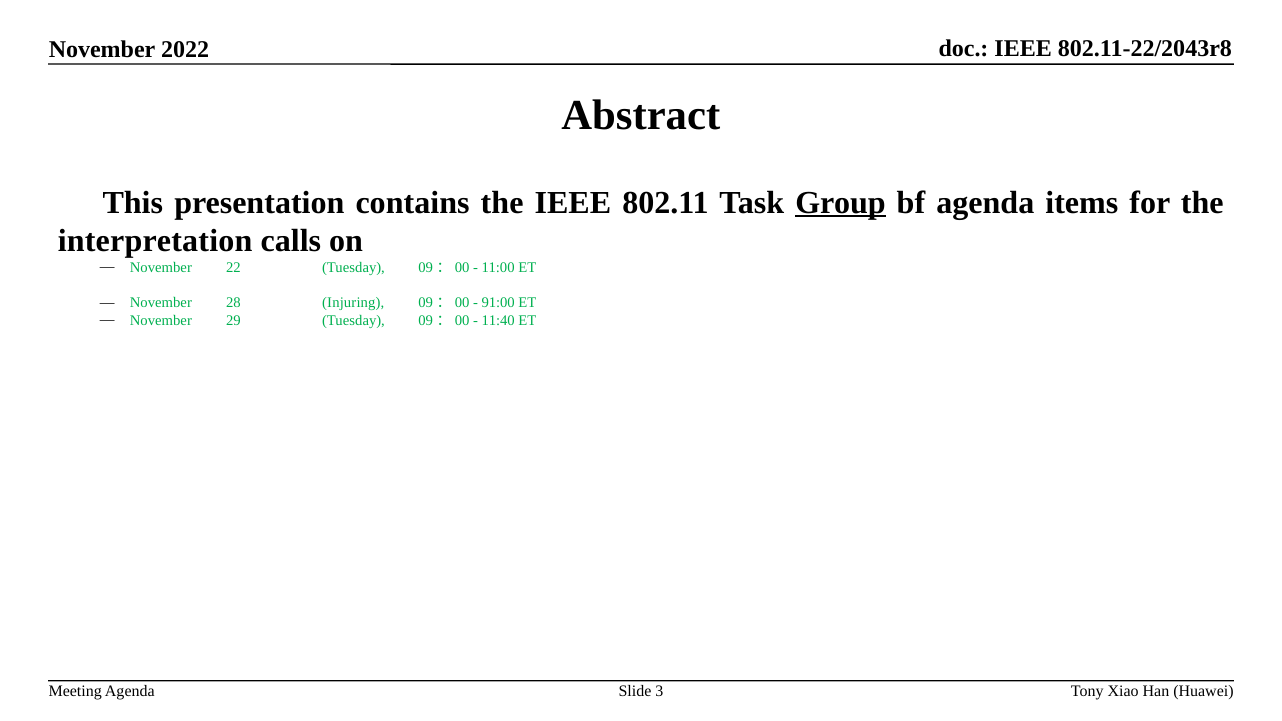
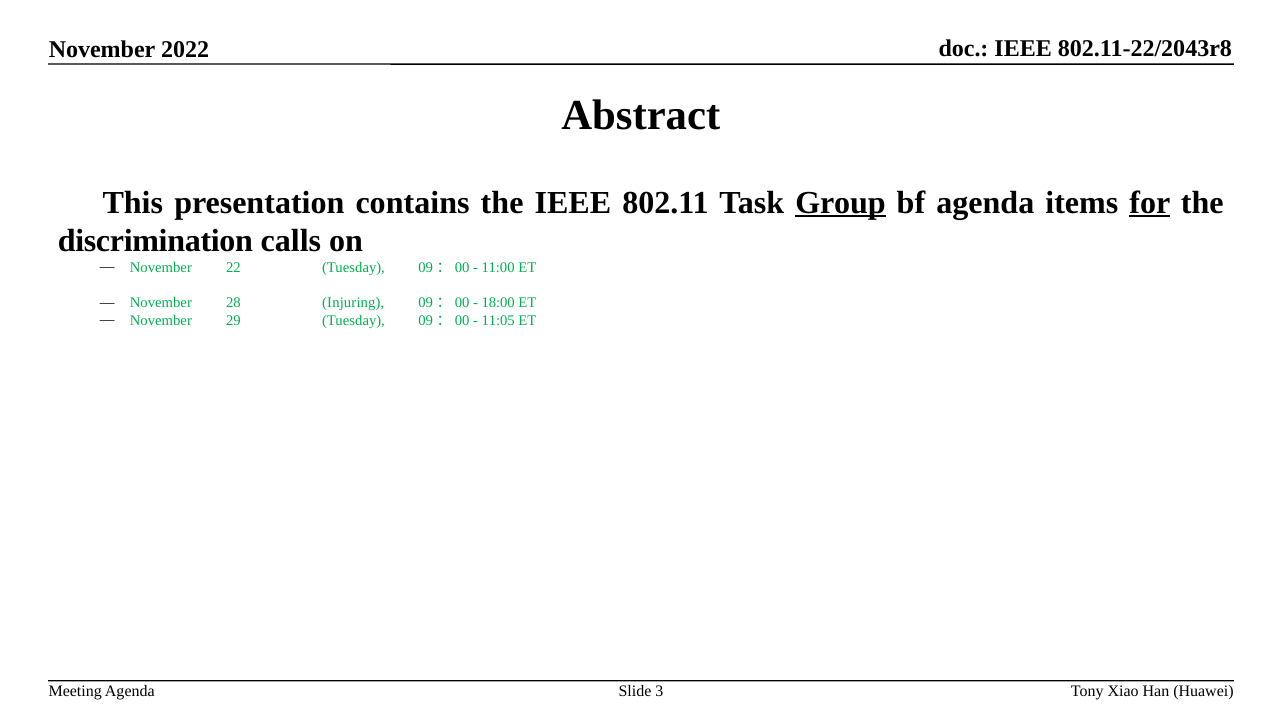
for underline: none -> present
interpretation: interpretation -> discrimination
91:00: 91:00 -> 18:00
11:40: 11:40 -> 11:05
